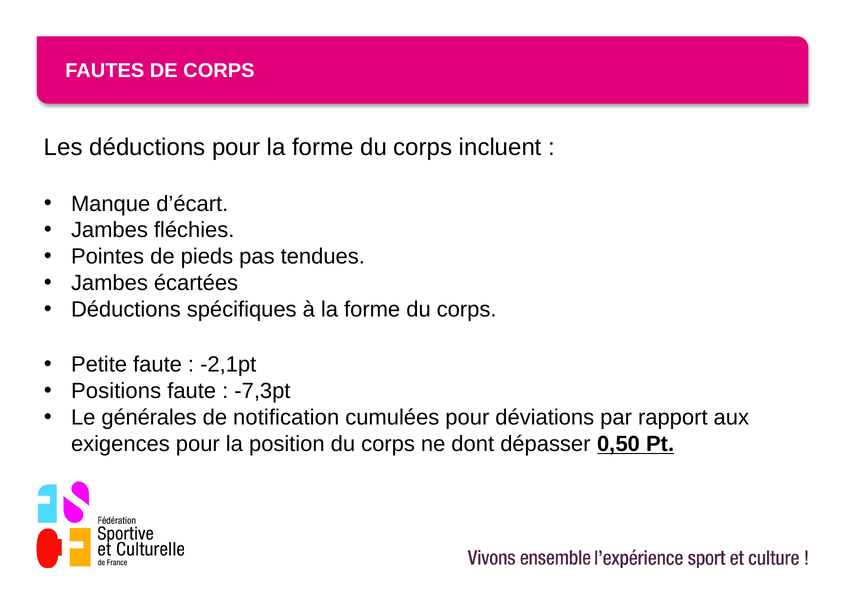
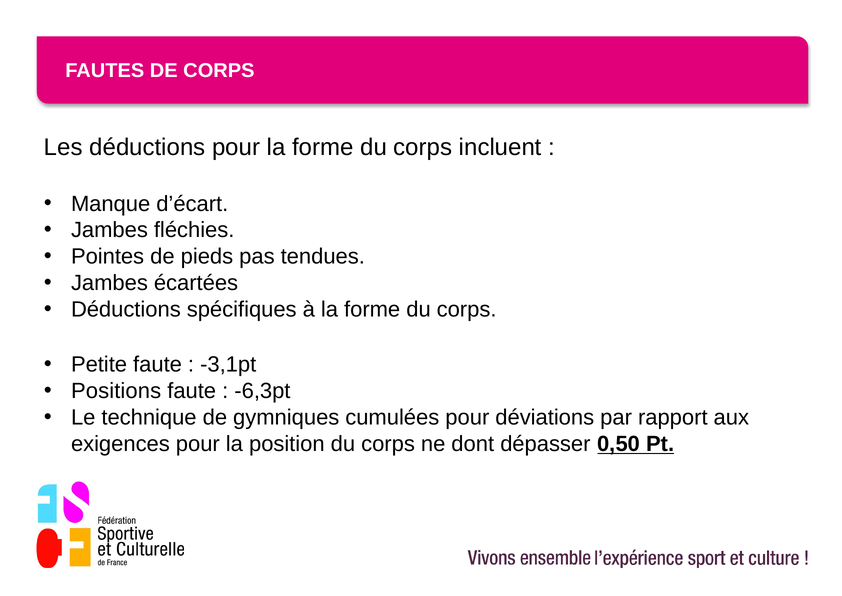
-2,1pt: -2,1pt -> -3,1pt
-7,3pt: -7,3pt -> -6,3pt
générales: générales -> technique
notification: notification -> gymniques
